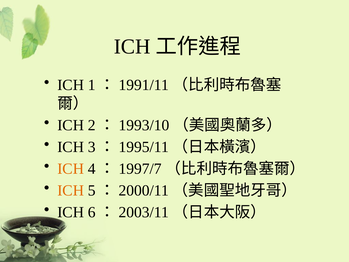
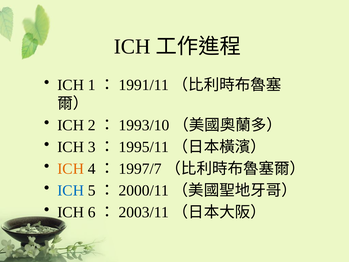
ICH at (71, 190) colour: orange -> blue
